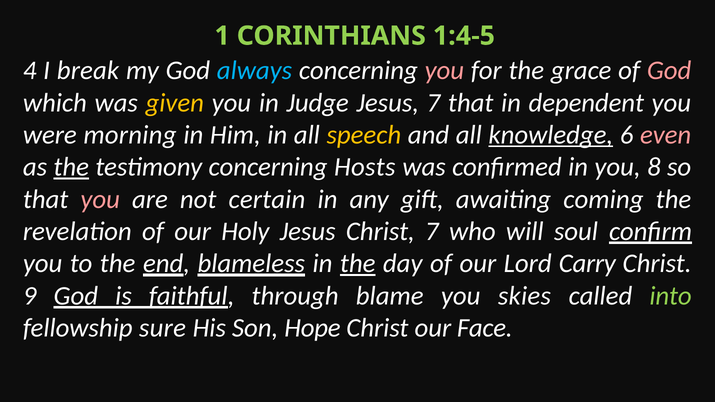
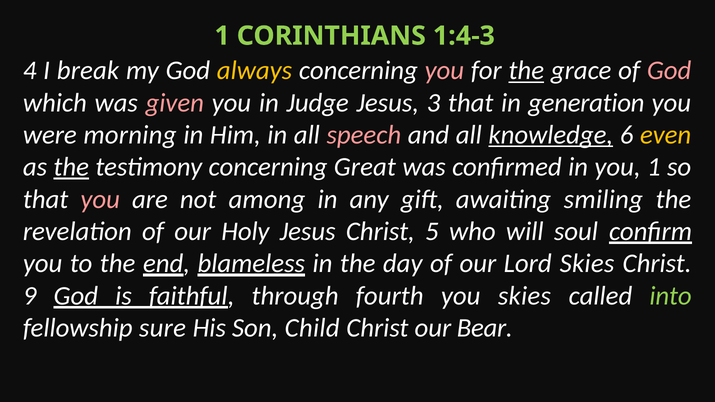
1:4-5: 1:4-5 -> 1:4-3
always colour: light blue -> yellow
the at (526, 71) underline: none -> present
given colour: yellow -> pink
Jesus 7: 7 -> 3
dependent: dependent -> generation
speech colour: yellow -> pink
even colour: pink -> yellow
Hosts: Hosts -> Great
you 8: 8 -> 1
certain: certain -> among
coming: coming -> smiling
Christ 7: 7 -> 5
the at (358, 264) underline: present -> none
Lord Carry: Carry -> Skies
blame: blame -> fourth
Hope: Hope -> Child
Face: Face -> Bear
